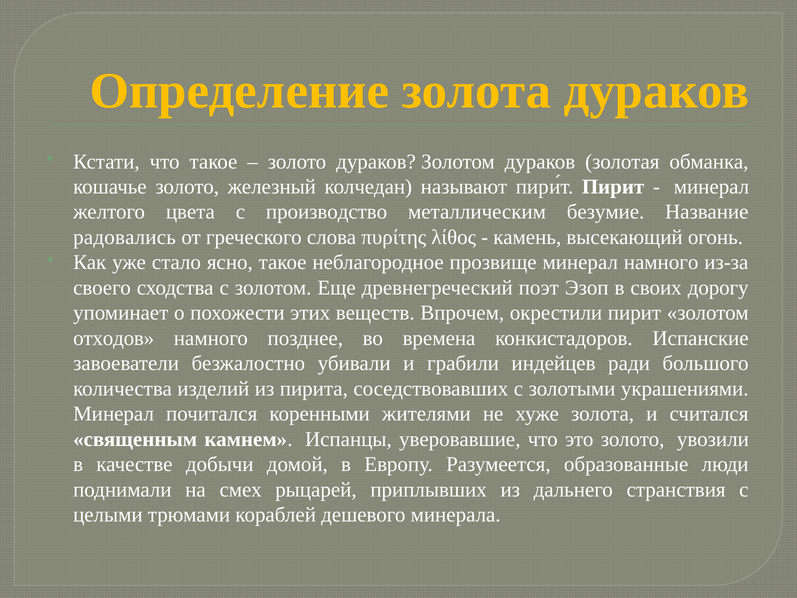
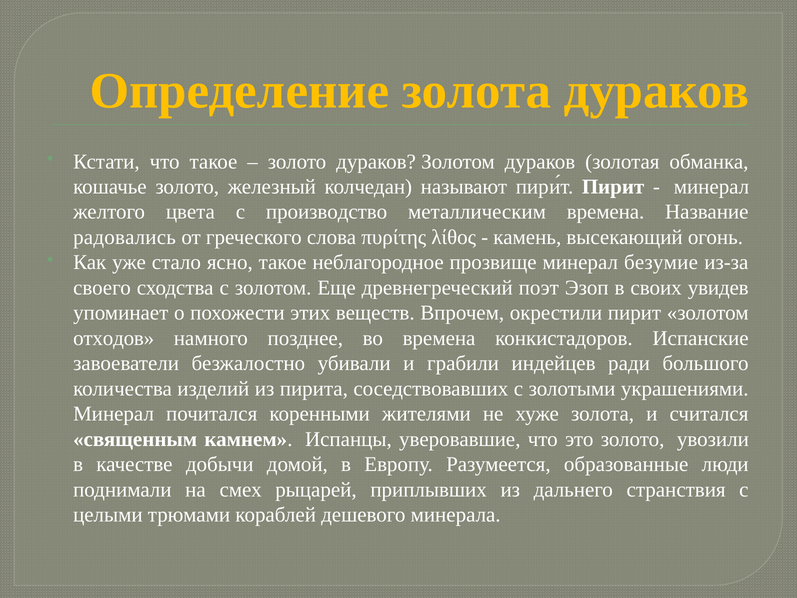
металлическим безумие: безумие -> времена
минерал намного: намного -> безумие
дорогу: дорогу -> увидев
